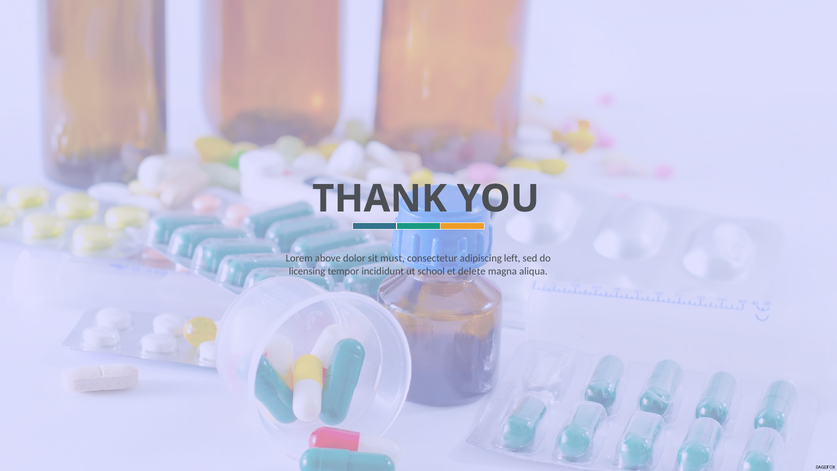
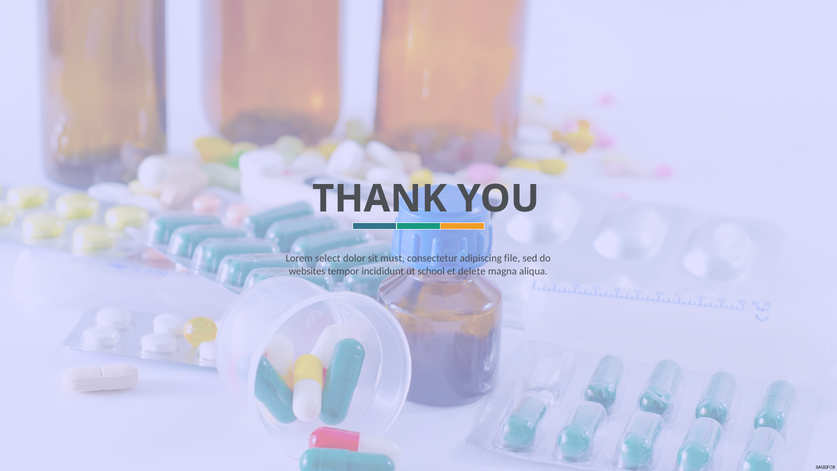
above: above -> select
left: left -> file
licensing: licensing -> websites
